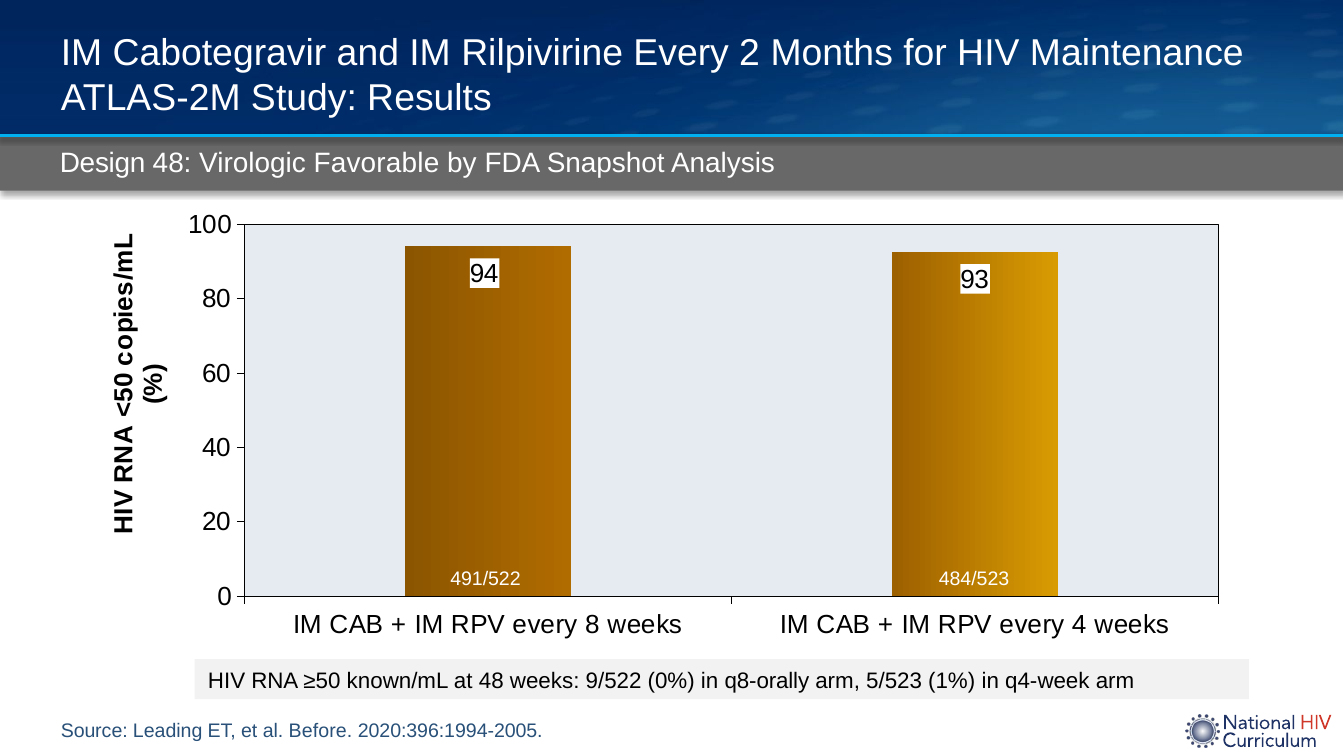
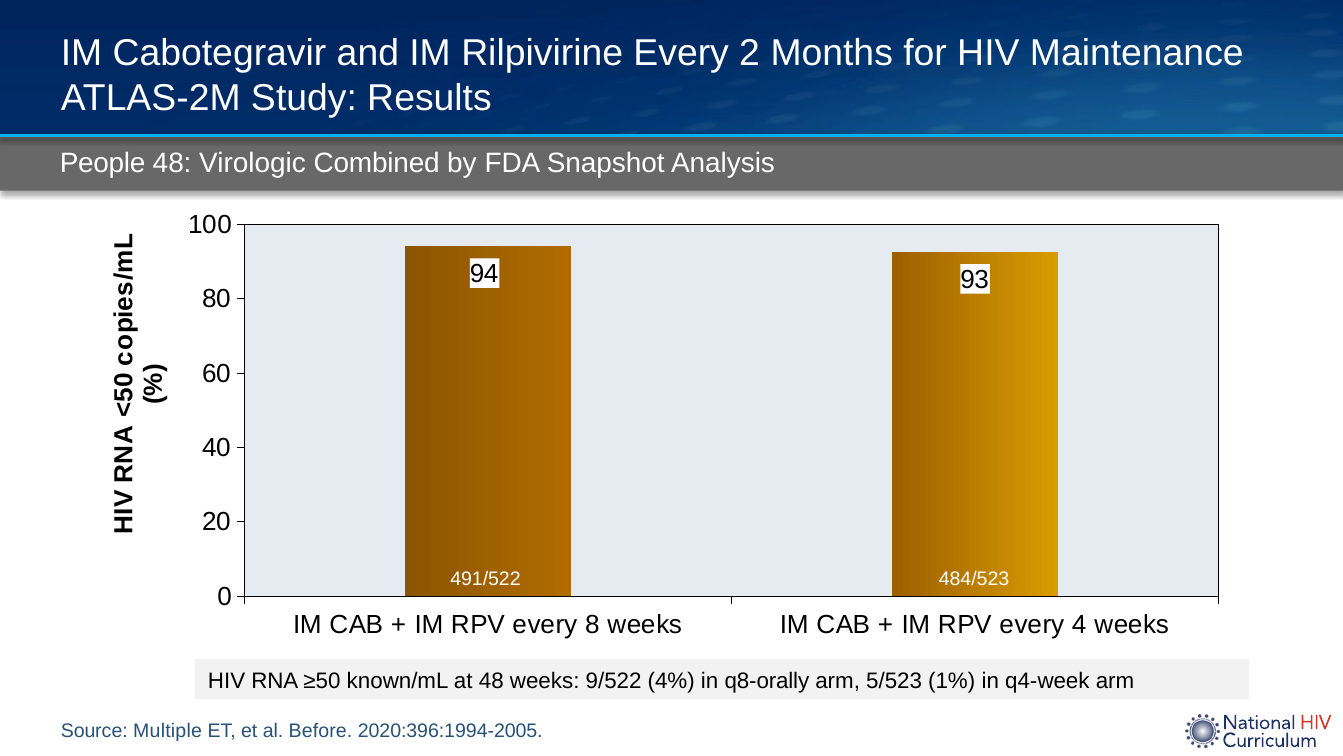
Design: Design -> People
Favorable: Favorable -> Combined
0%: 0% -> 4%
Leading: Leading -> Multiple
